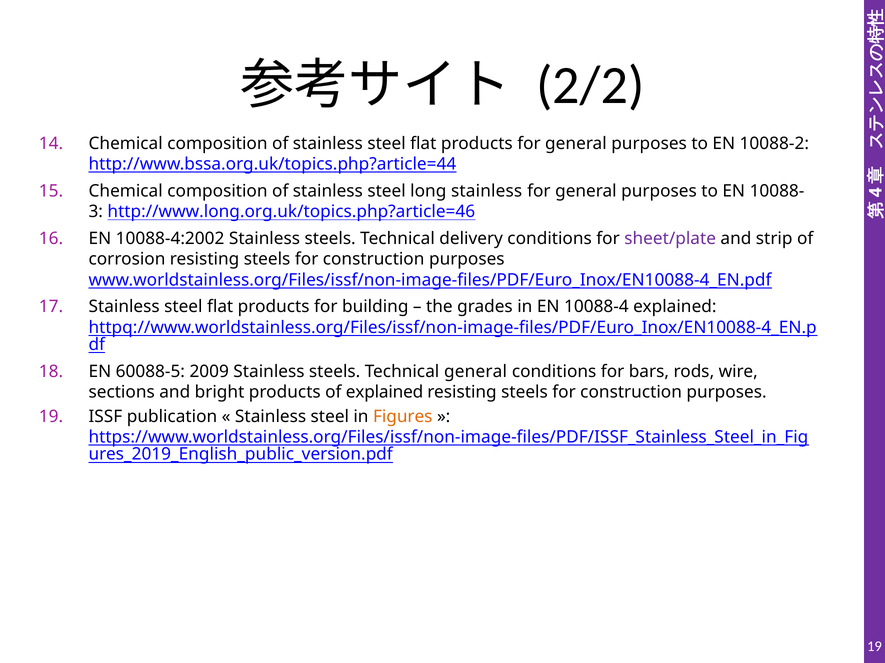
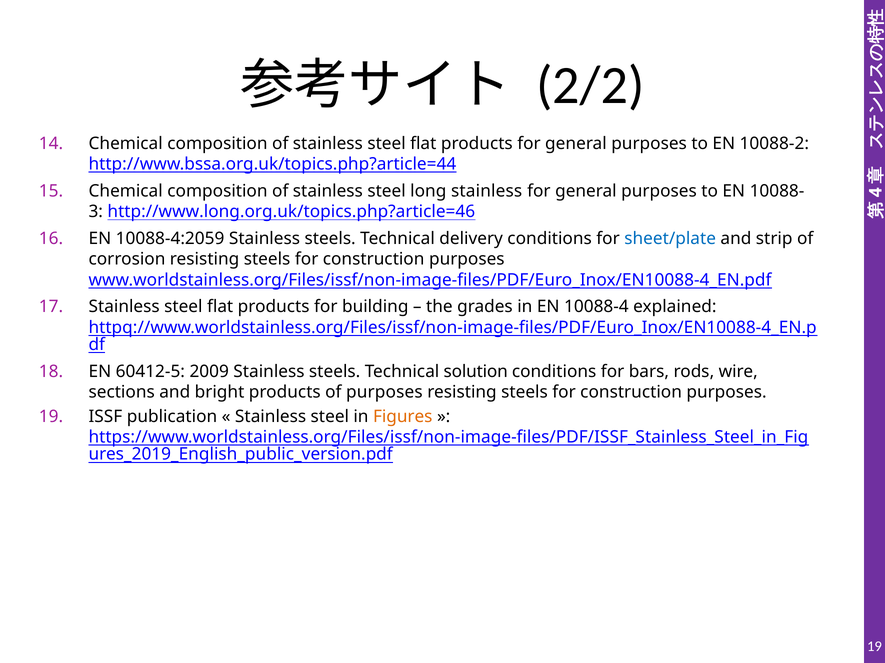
10088-4:2002: 10088-4:2002 -> 10088-4:2059
sheet/plate colour: purple -> blue
60088-5: 60088-5 -> 60412-5
Technical general: general -> solution
of explained: explained -> purposes
